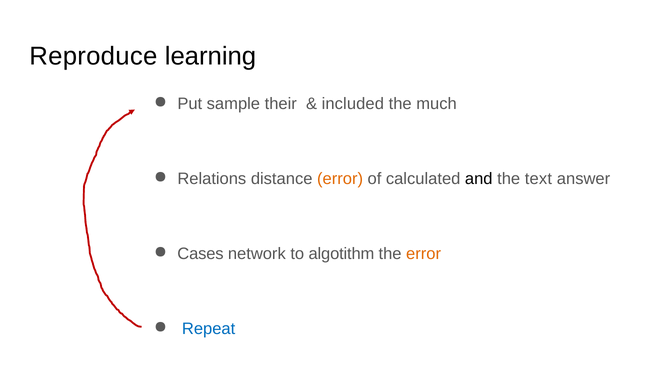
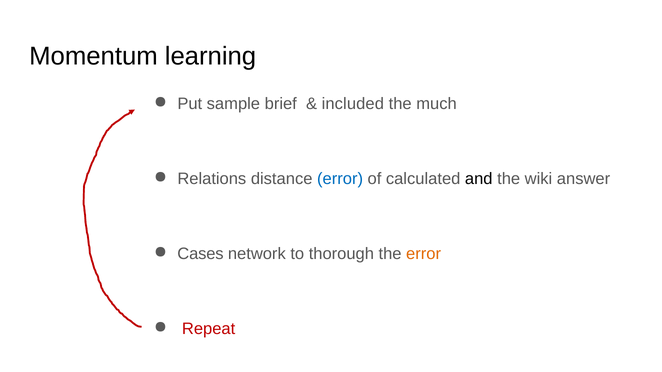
Reproduce: Reproduce -> Momentum
their: their -> brief
error at (340, 179) colour: orange -> blue
text: text -> wiki
algotithm: algotithm -> thorough
Repeat colour: blue -> red
